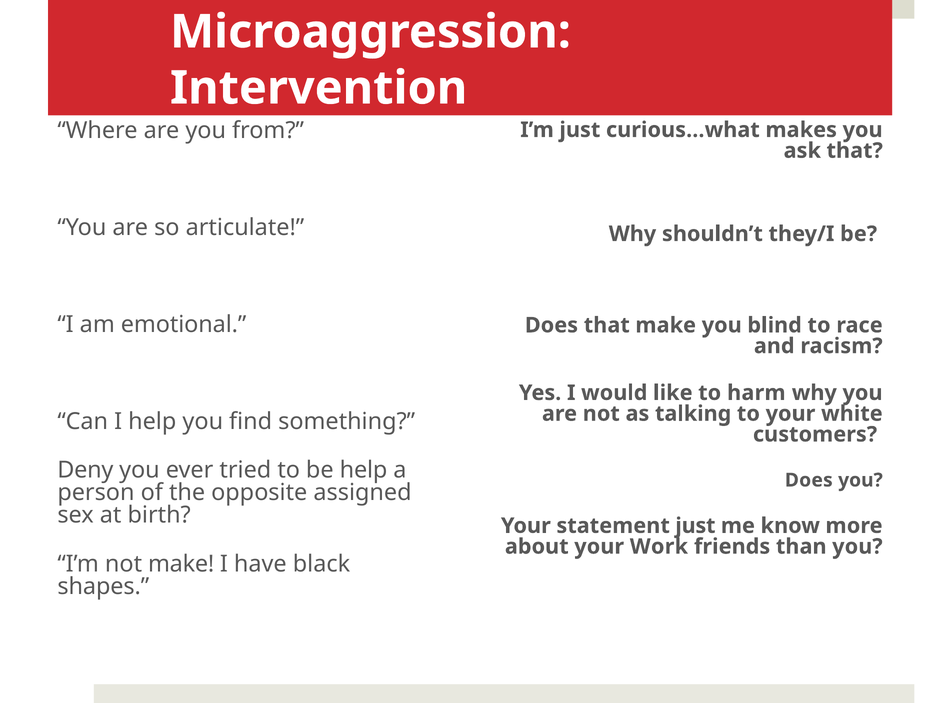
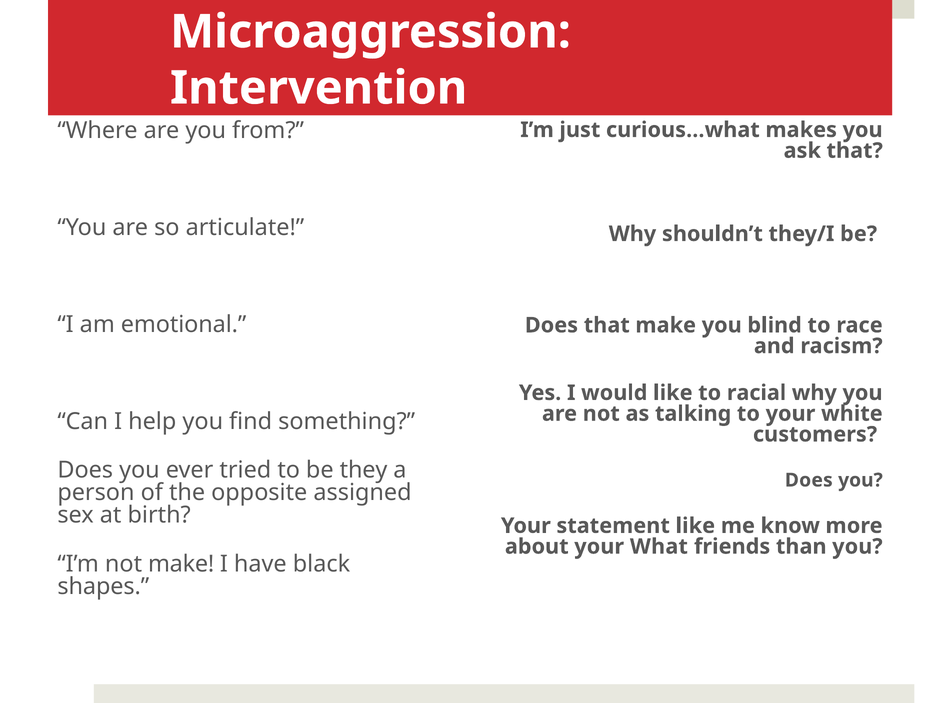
harm: harm -> racial
Deny at (85, 471): Deny -> Does
be help: help -> they
statement just: just -> like
Work: Work -> What
